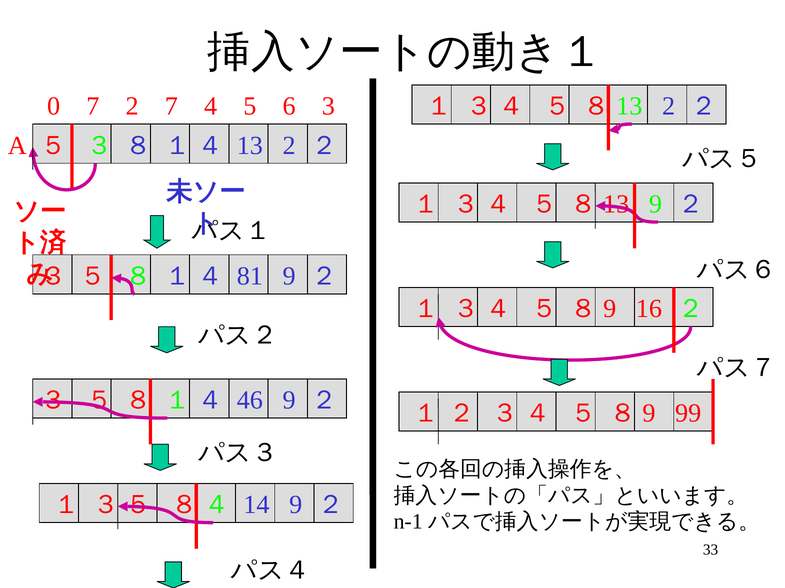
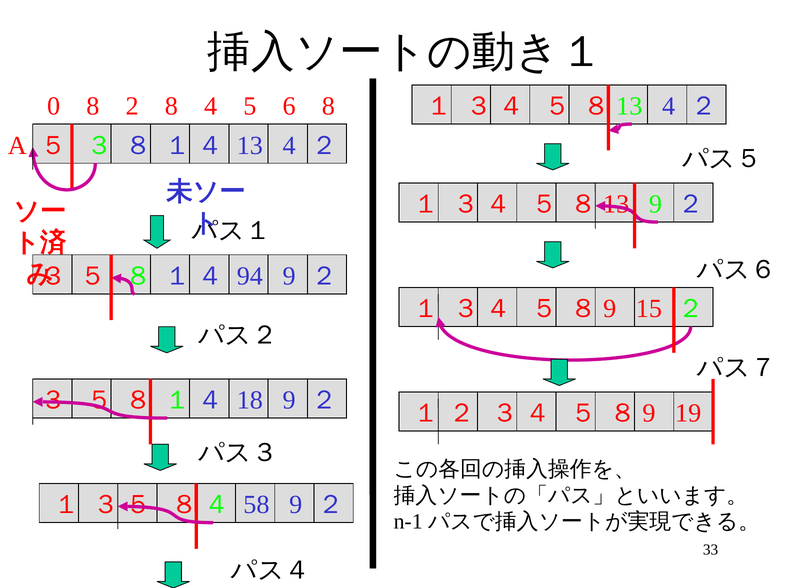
0 7: 7 -> 8
2 7: 7 -> 8
5 3: 3 -> 8
４ 13 2: 2 -> 4
2 at (289, 146): 2 -> 4
81: 81 -> 94
16: 16 -> 15
46: 46 -> 18
99: 99 -> 19
14: 14 -> 58
